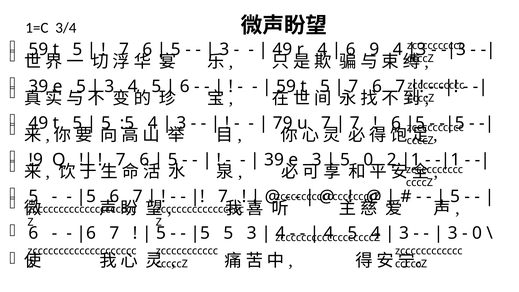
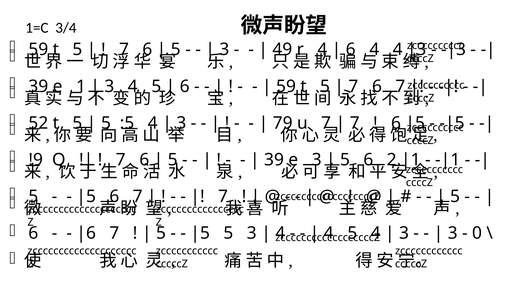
9 at (374, 50): 9 -> 4
5 at (81, 86): 5 -> 1
49 at (38, 123): 49 -> 52
5 0: 0 -> 6
